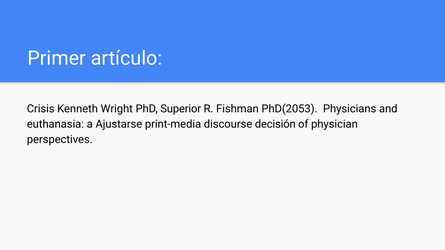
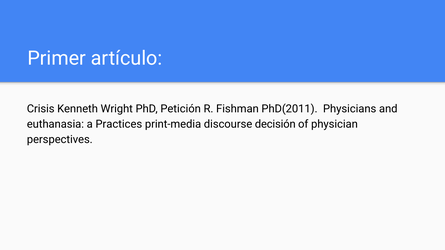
Superior: Superior -> Petición
PhD(2053: PhD(2053 -> PhD(2011
Ajustarse: Ajustarse -> Practices
